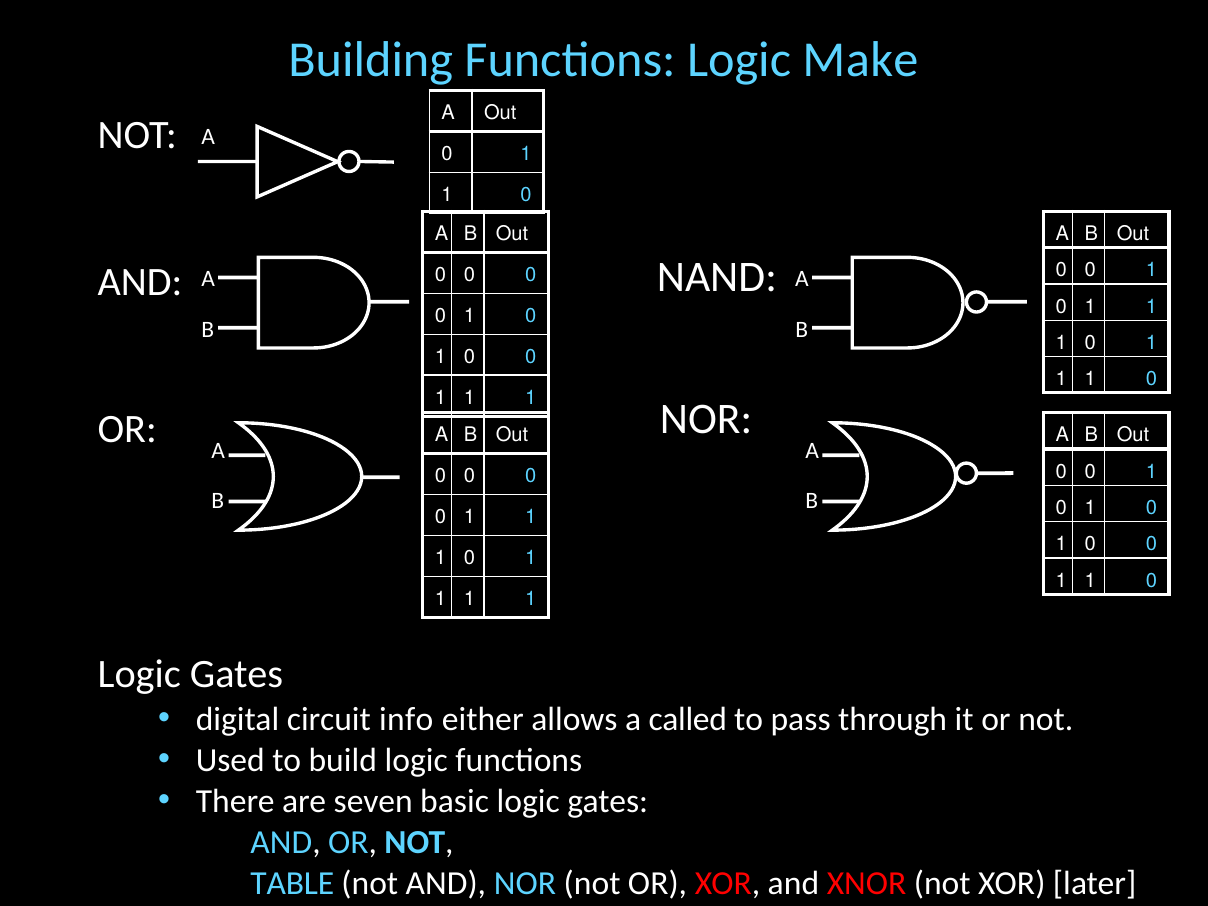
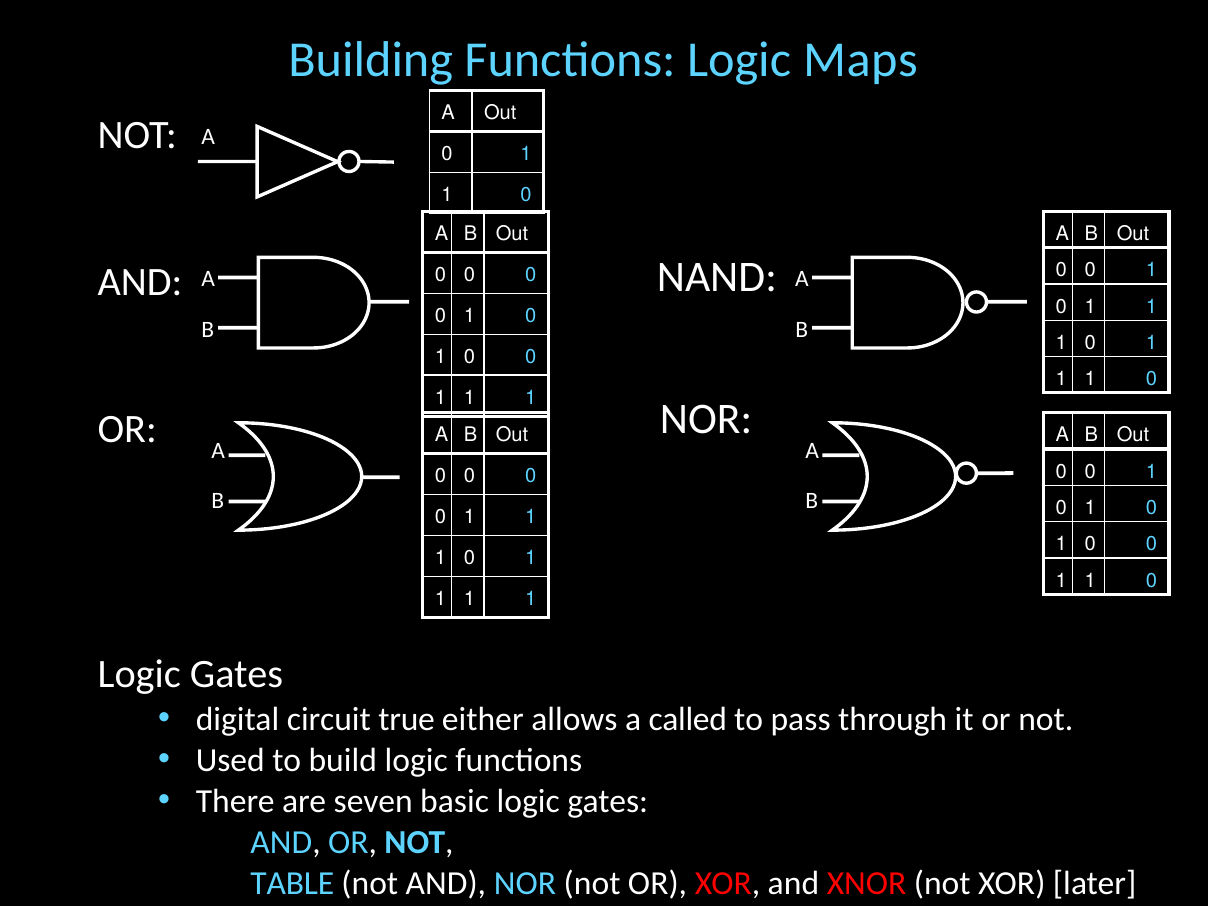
Make: Make -> Maps
info: info -> true
